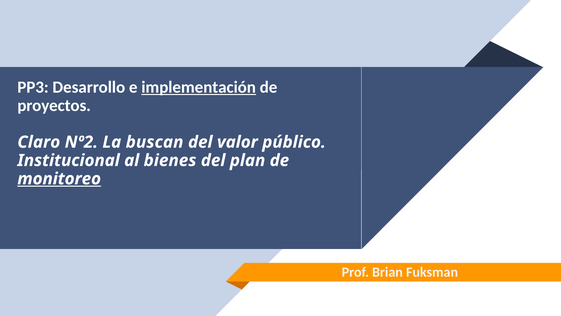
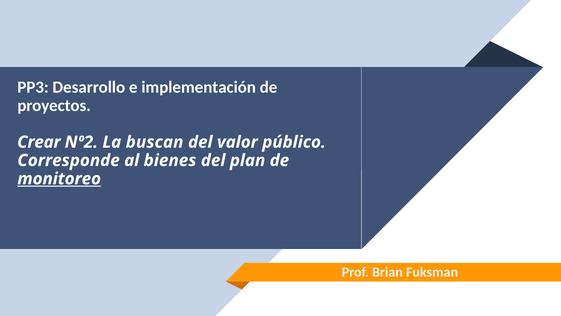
implementación underline: present -> none
Claro: Claro -> Crear
Institucional: Institucional -> Corresponde
